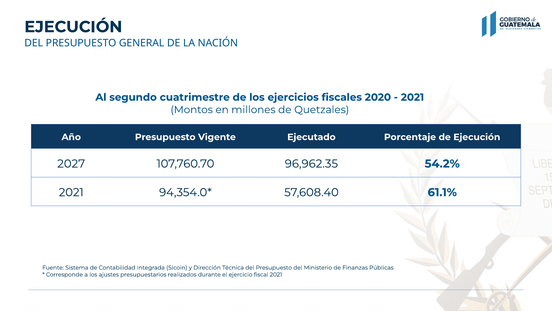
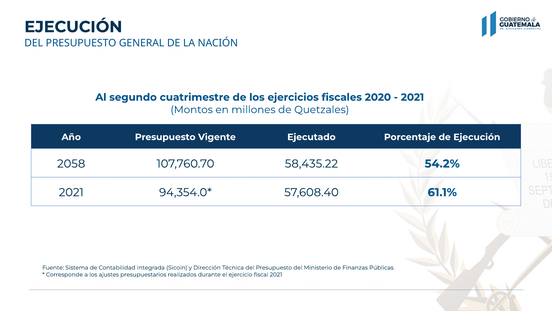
2027: 2027 -> 2058
96,962.35: 96,962.35 -> 58,435.22
